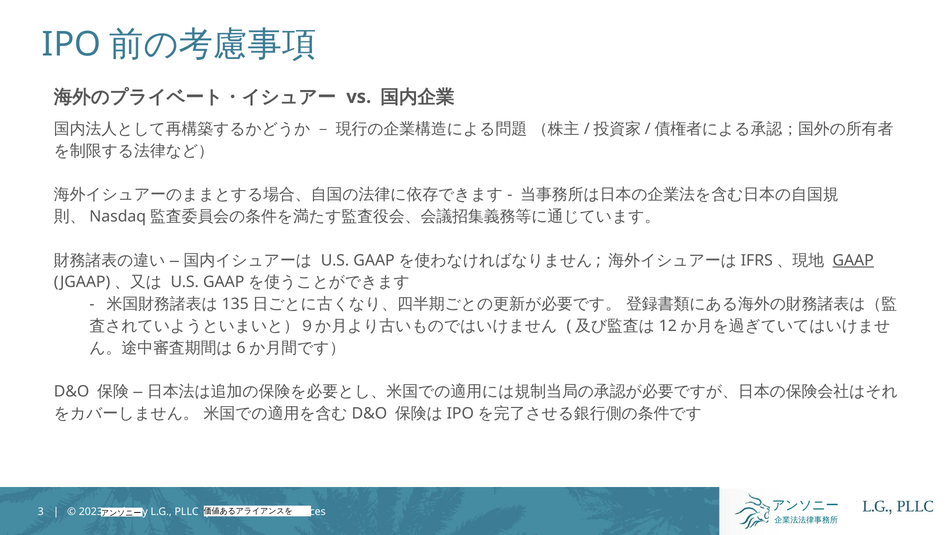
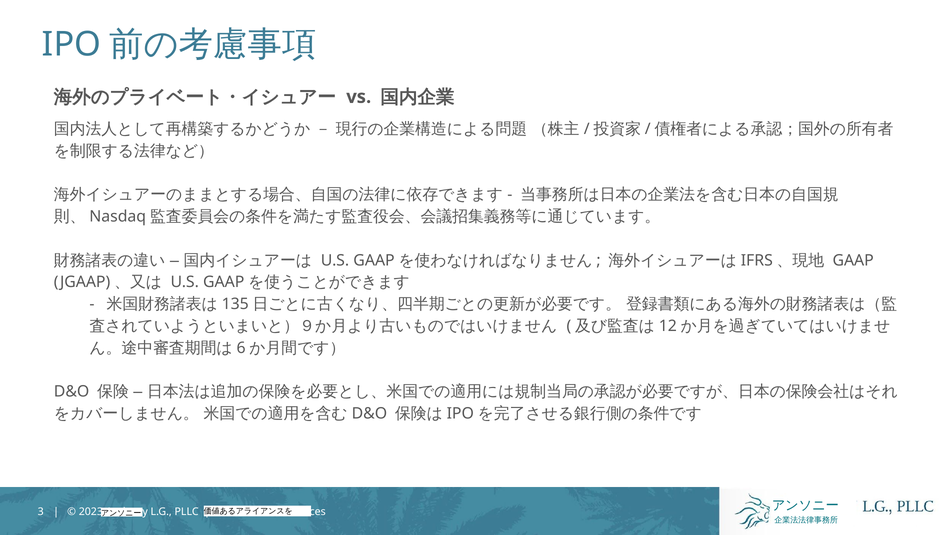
GAAP underline: present -> none
